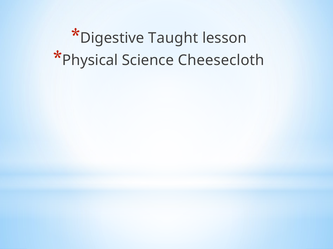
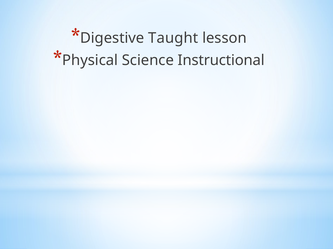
Cheesecloth: Cheesecloth -> Instructional
